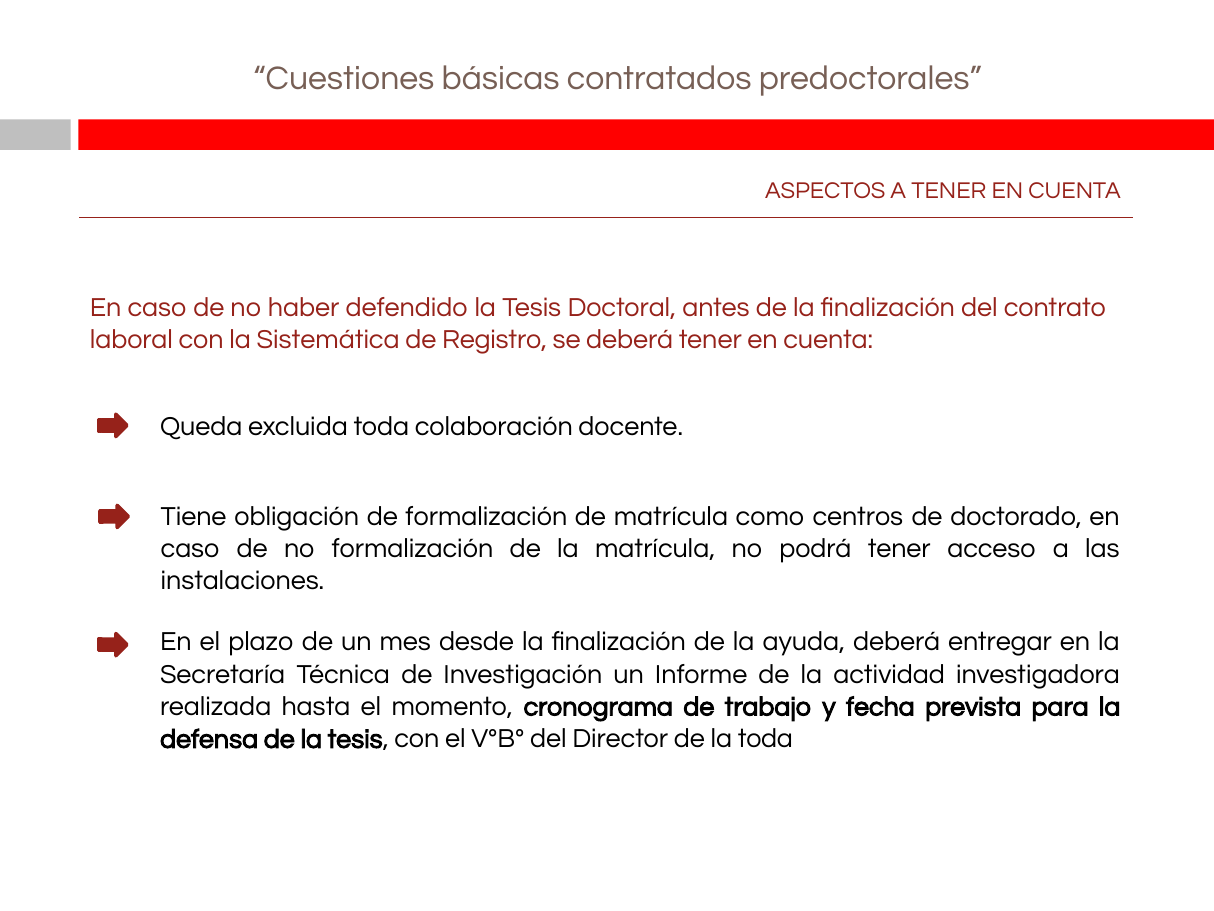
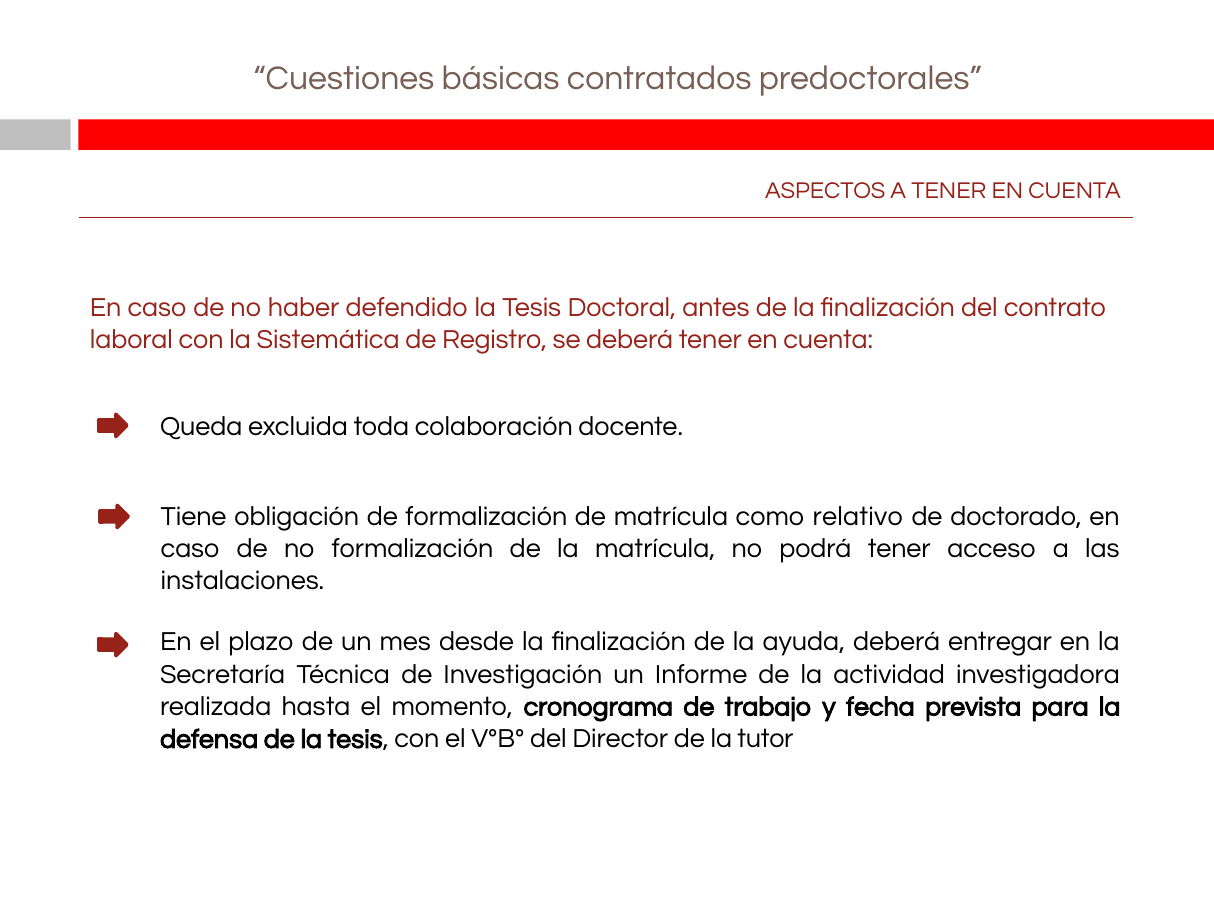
centros: centros -> relativo
la toda: toda -> tutor
